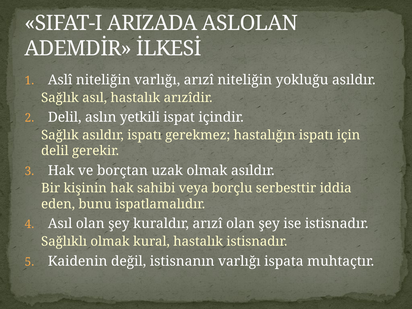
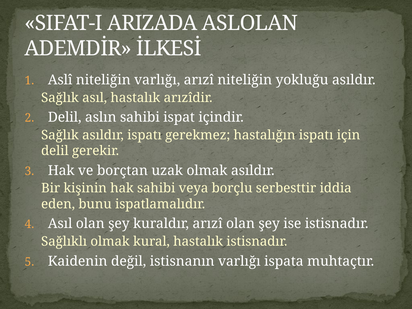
aslın yetkili: yetkili -> sahibi
